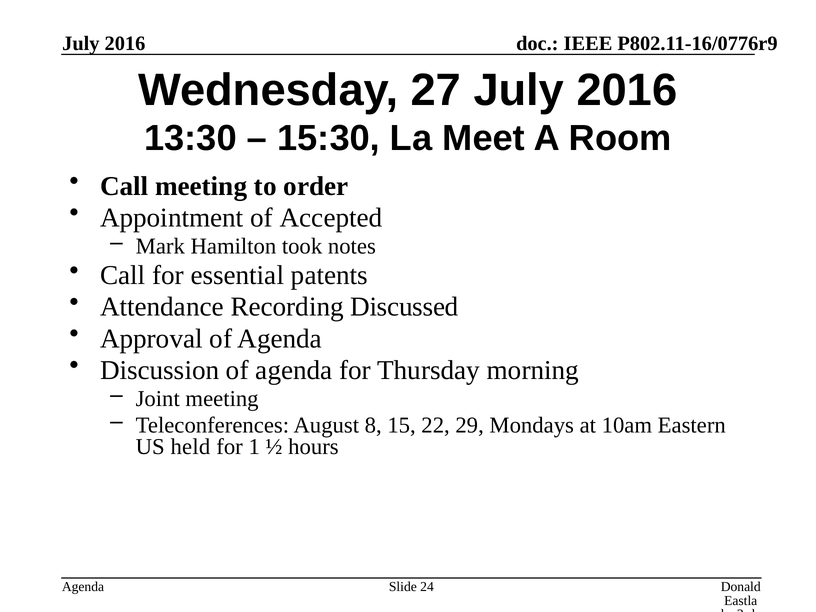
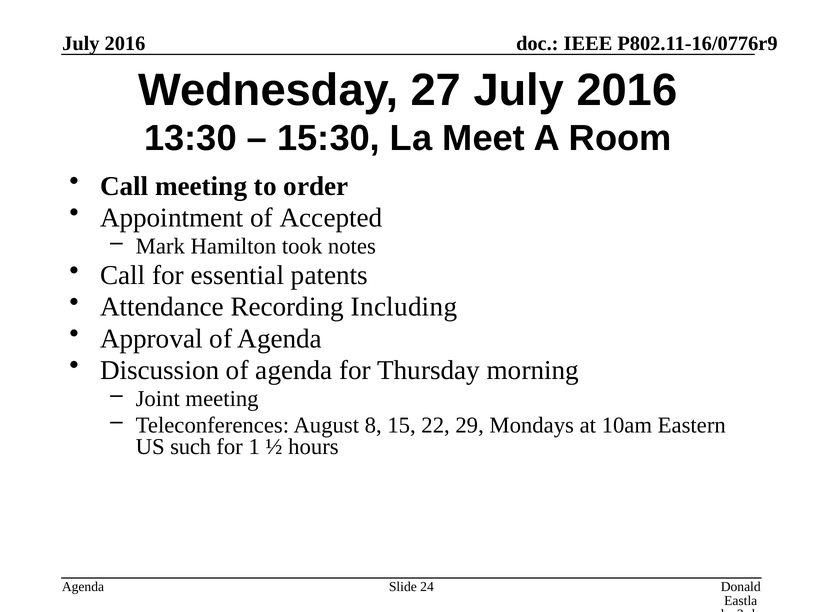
Discussed: Discussed -> Including
held: held -> such
